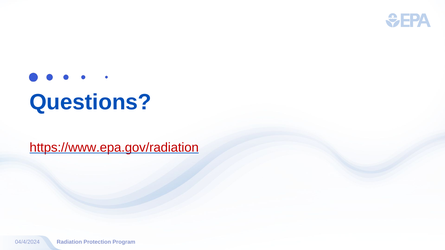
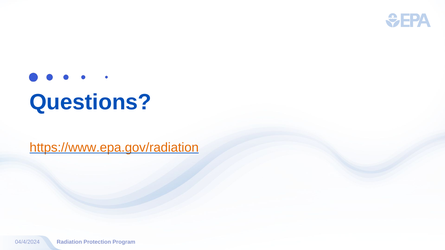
https://www.epa.gov/radiation colour: red -> orange
